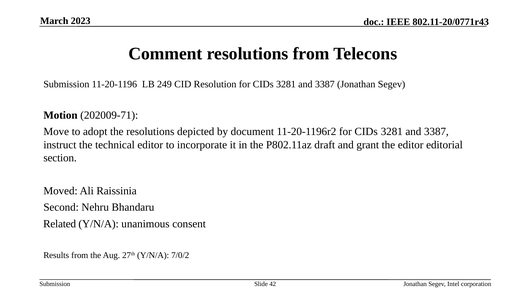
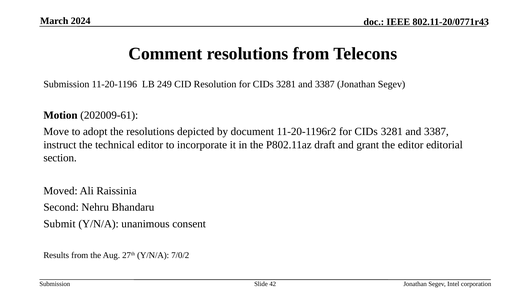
2023: 2023 -> 2024
202009-71: 202009-71 -> 202009-61
Related: Related -> Submit
